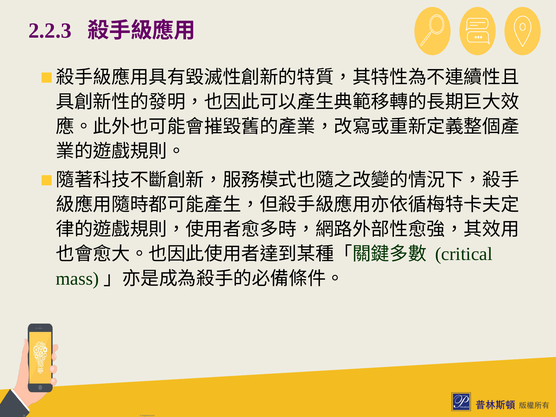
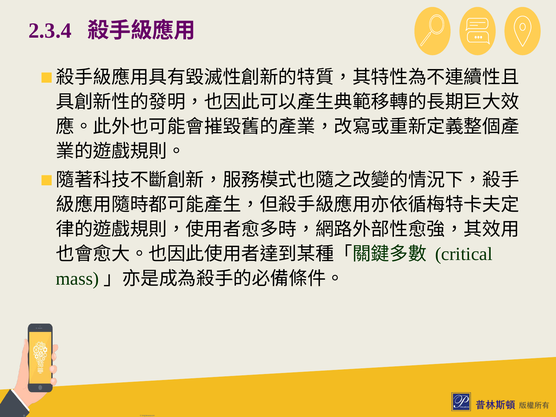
2.2.3: 2.2.3 -> 2.3.4
